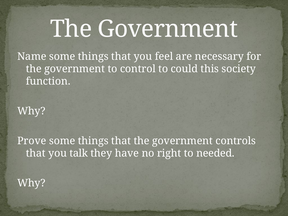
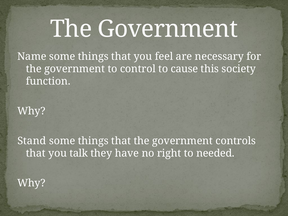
could: could -> cause
Prove: Prove -> Stand
